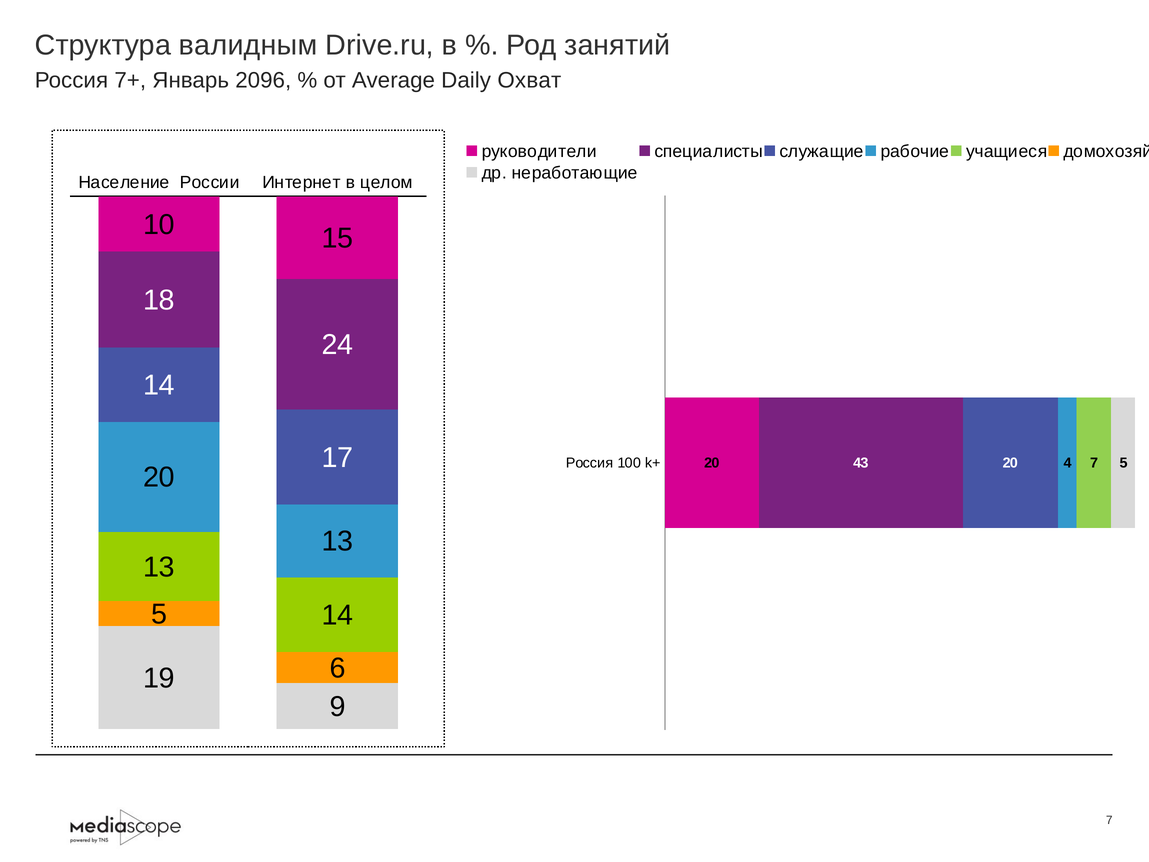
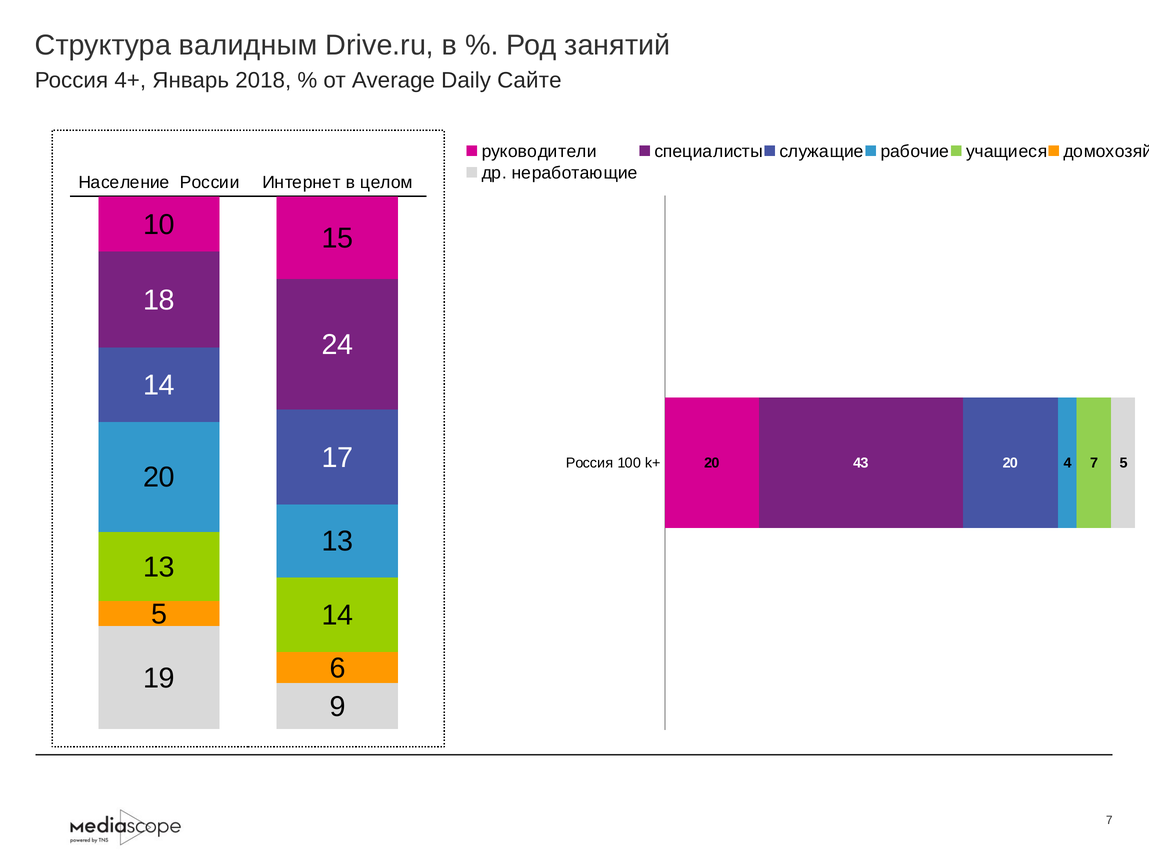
7+: 7+ -> 4+
2096: 2096 -> 2018
Охват: Охват -> Сайте
